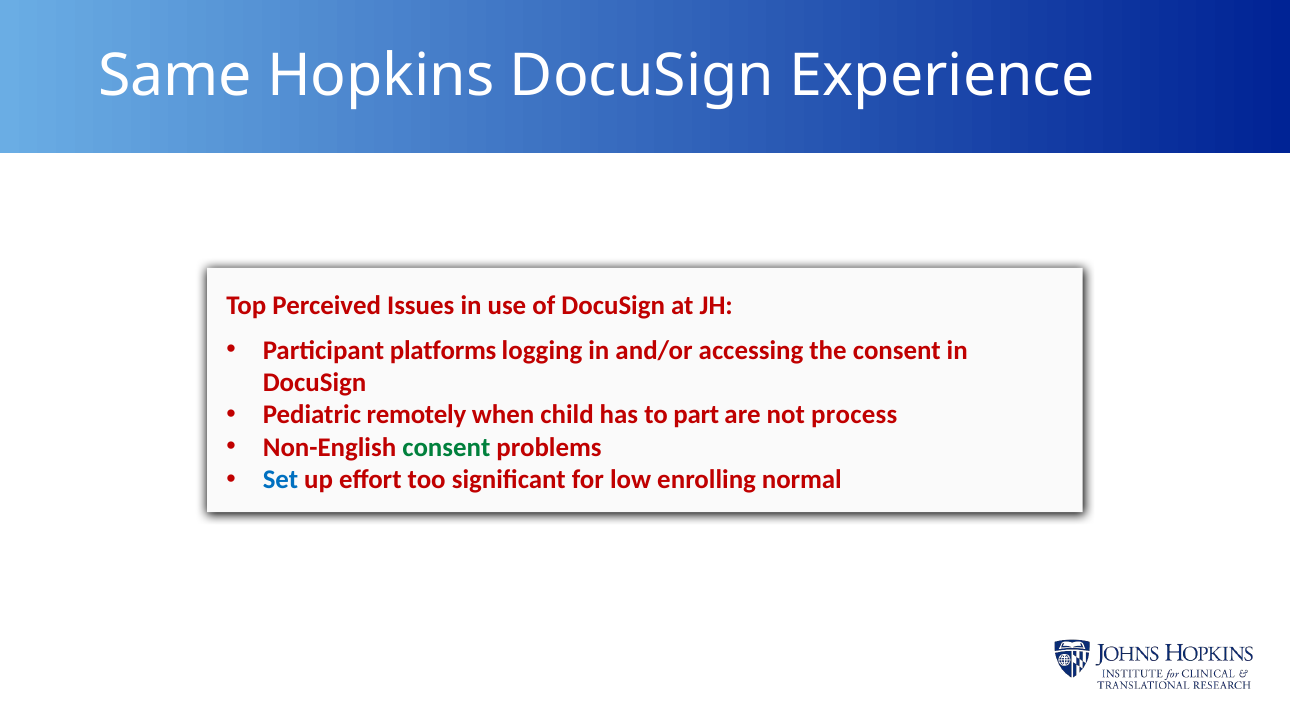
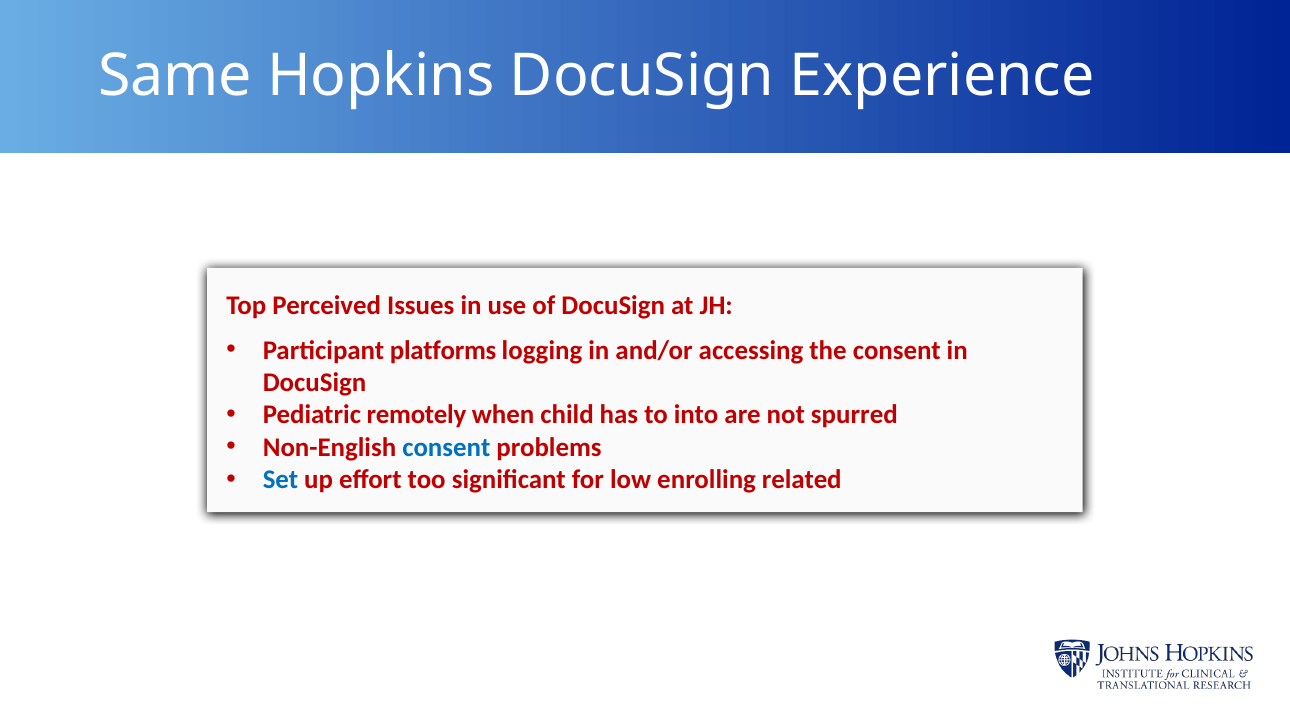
part: part -> into
process: process -> spurred
consent at (446, 447) colour: green -> blue
normal: normal -> related
